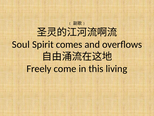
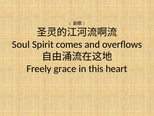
come: come -> grace
living: living -> heart
